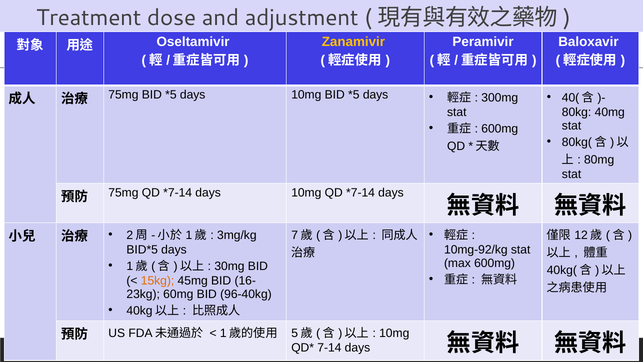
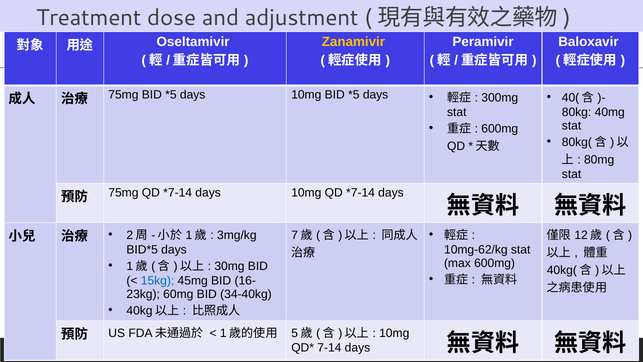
10mg-92/kg: 10mg-92/kg -> 10mg-62/kg
15kg colour: orange -> blue
96-40kg: 96-40kg -> 34-40kg
